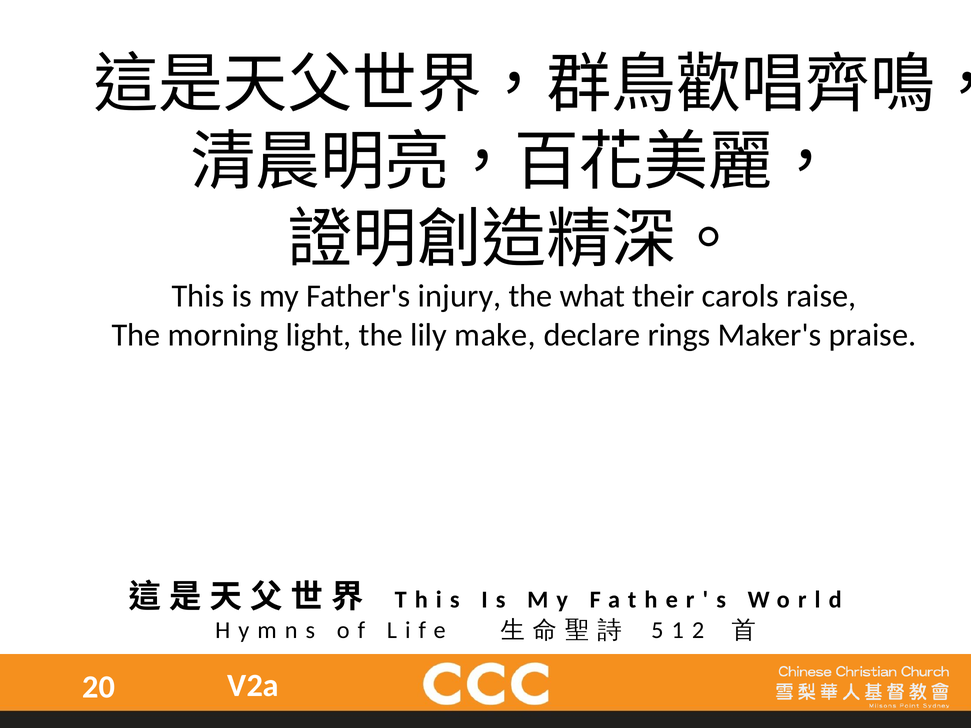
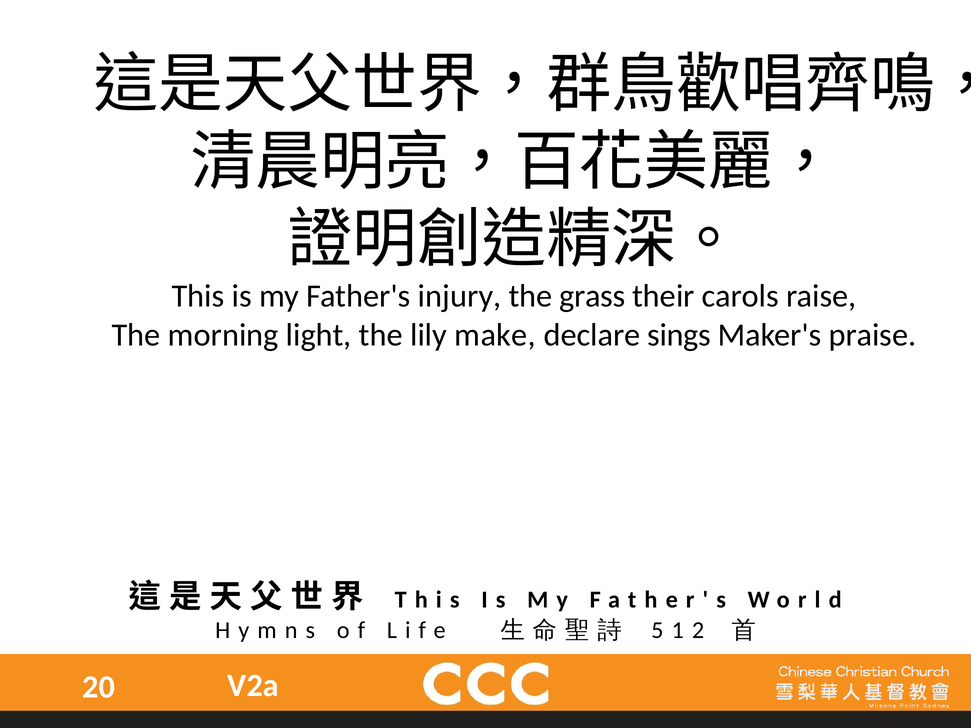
what: what -> grass
rings: rings -> sings
